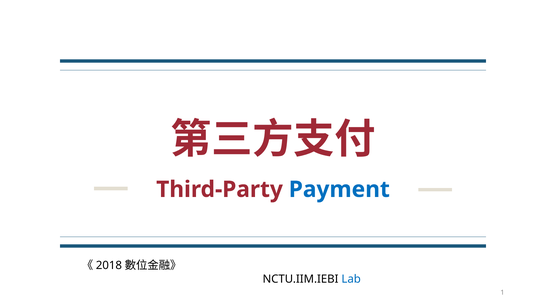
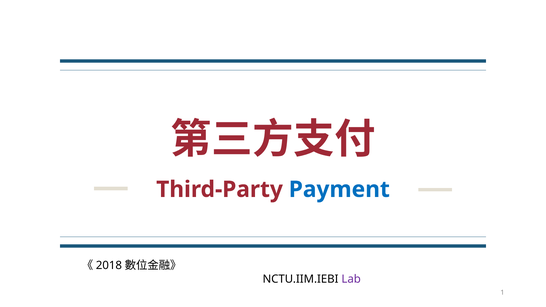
Lab colour: blue -> purple
